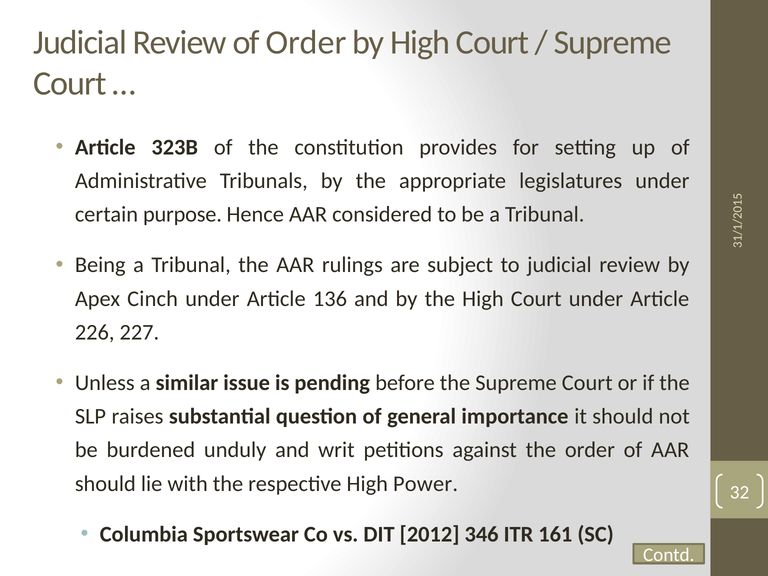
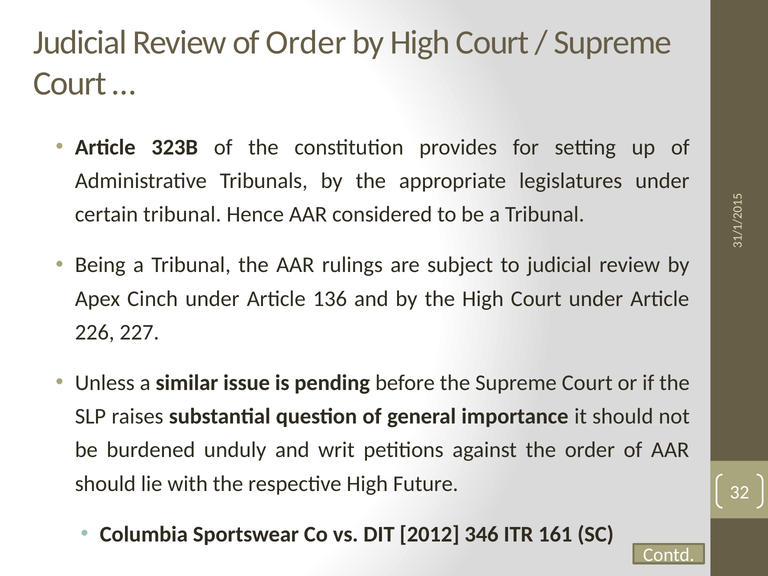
certain purpose: purpose -> tribunal
Power: Power -> Future
